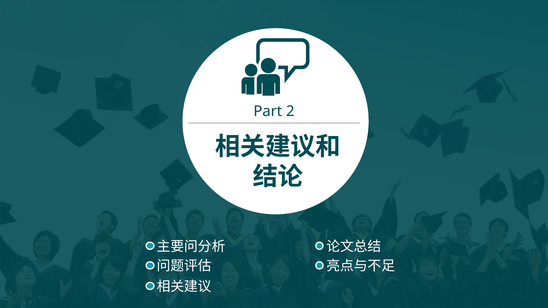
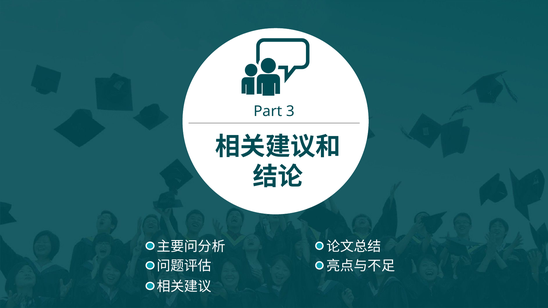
2: 2 -> 3
